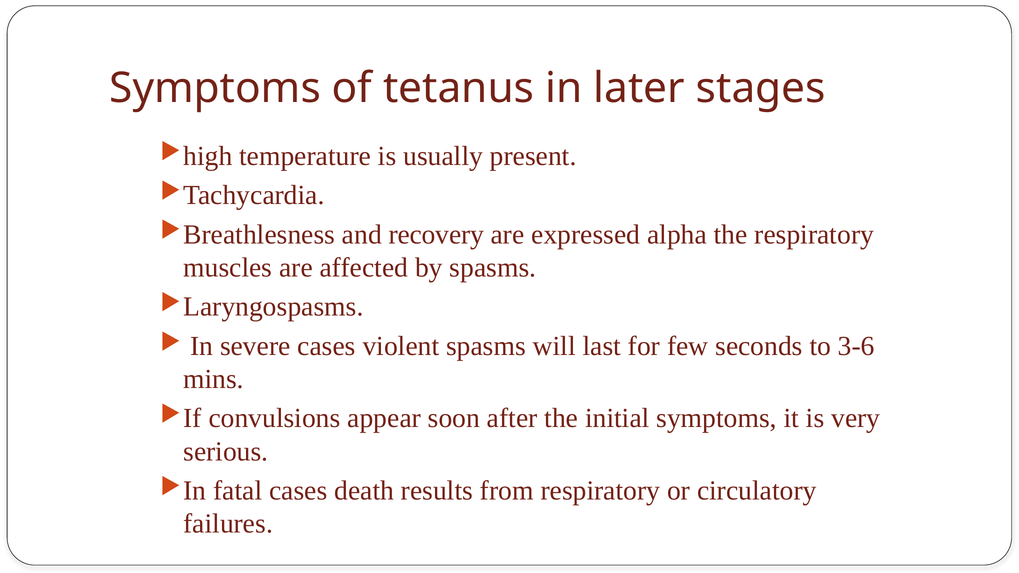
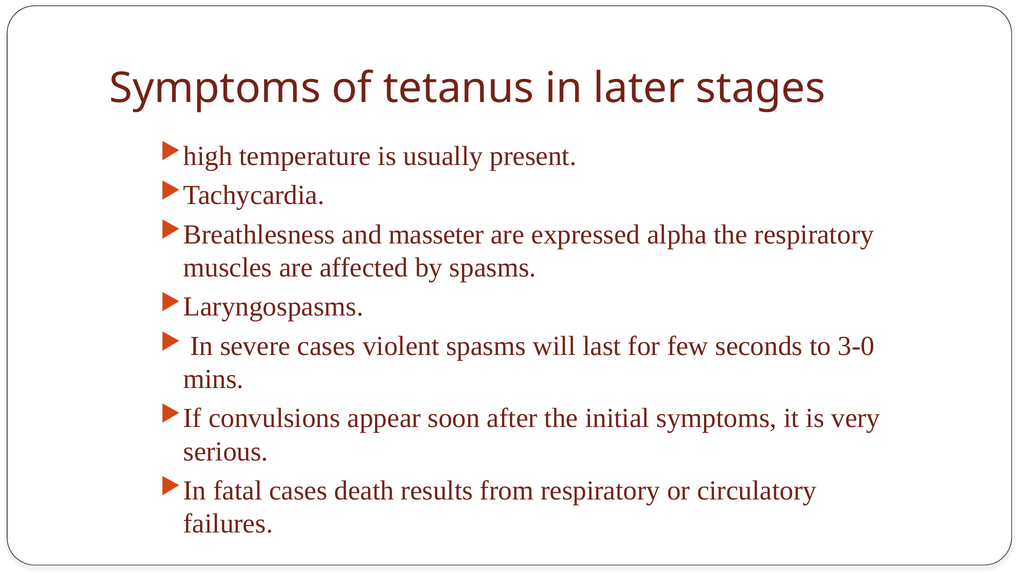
recovery: recovery -> masseter
3-6: 3-6 -> 3-0
